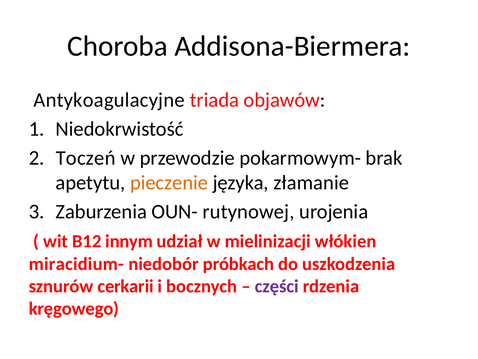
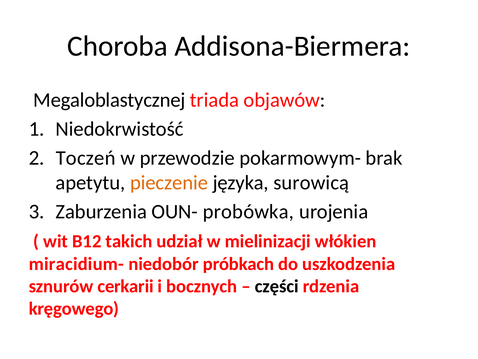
Antykoagulacyjne: Antykoagulacyjne -> Megaloblastycznej
złamanie: złamanie -> surowicą
rutynowej: rutynowej -> probówka
innym: innym -> takich
części colour: purple -> black
